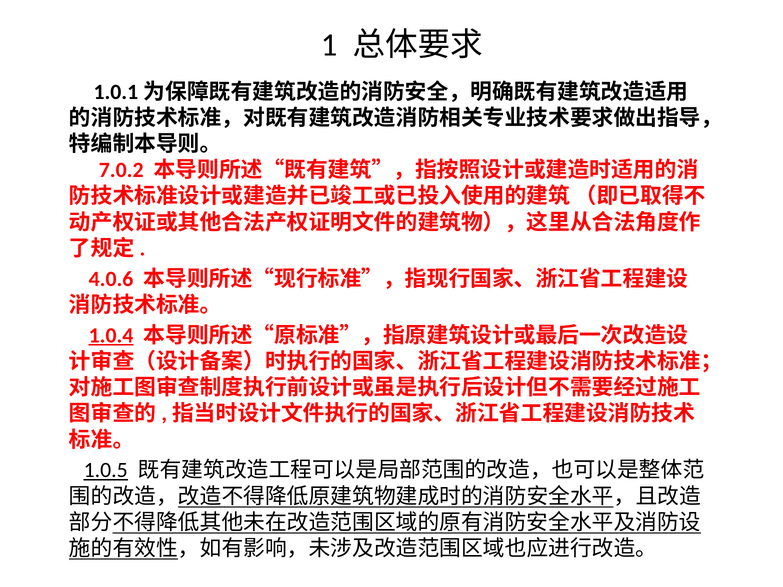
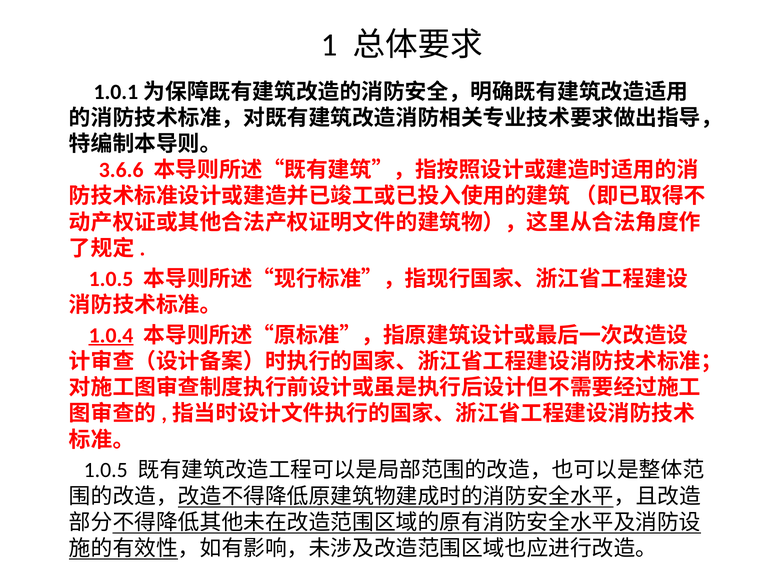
7.0.2: 7.0.2 -> 3.6.6
4.0.6 at (111, 279): 4.0.6 -> 1.0.5
1.0.5 at (106, 470) underline: present -> none
